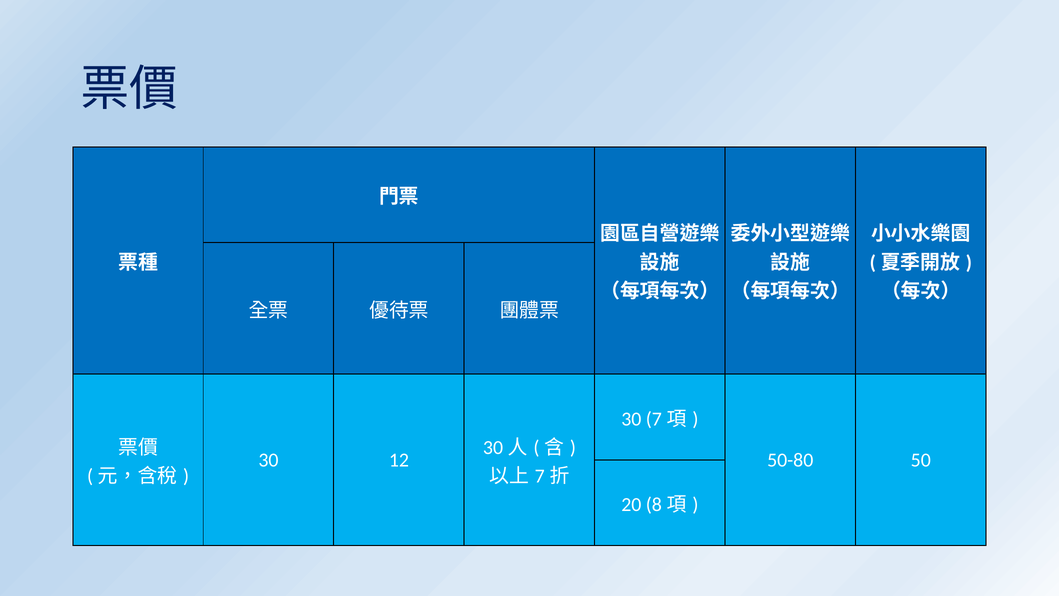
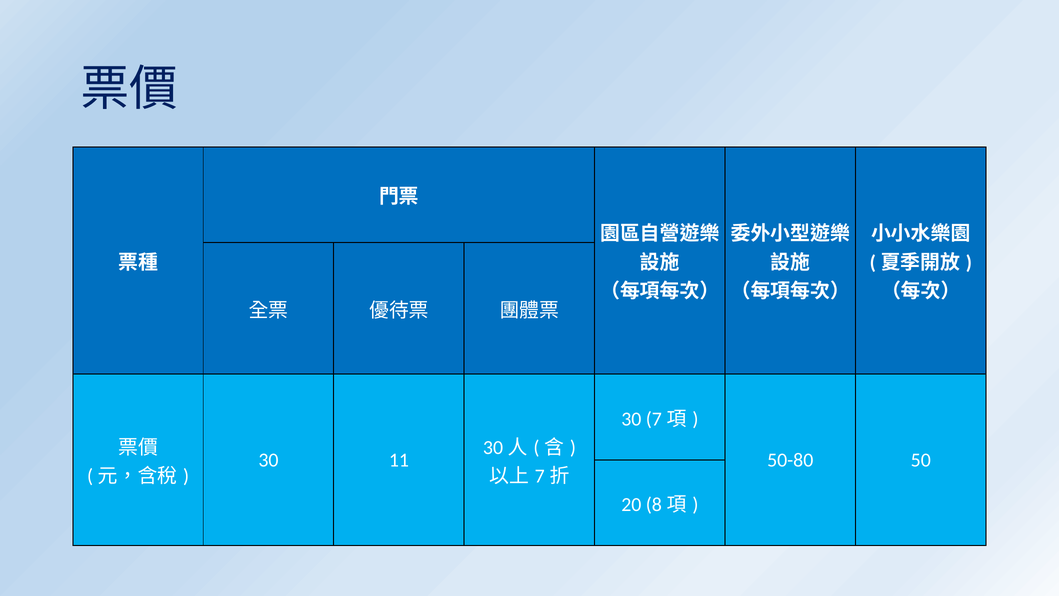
12: 12 -> 11
